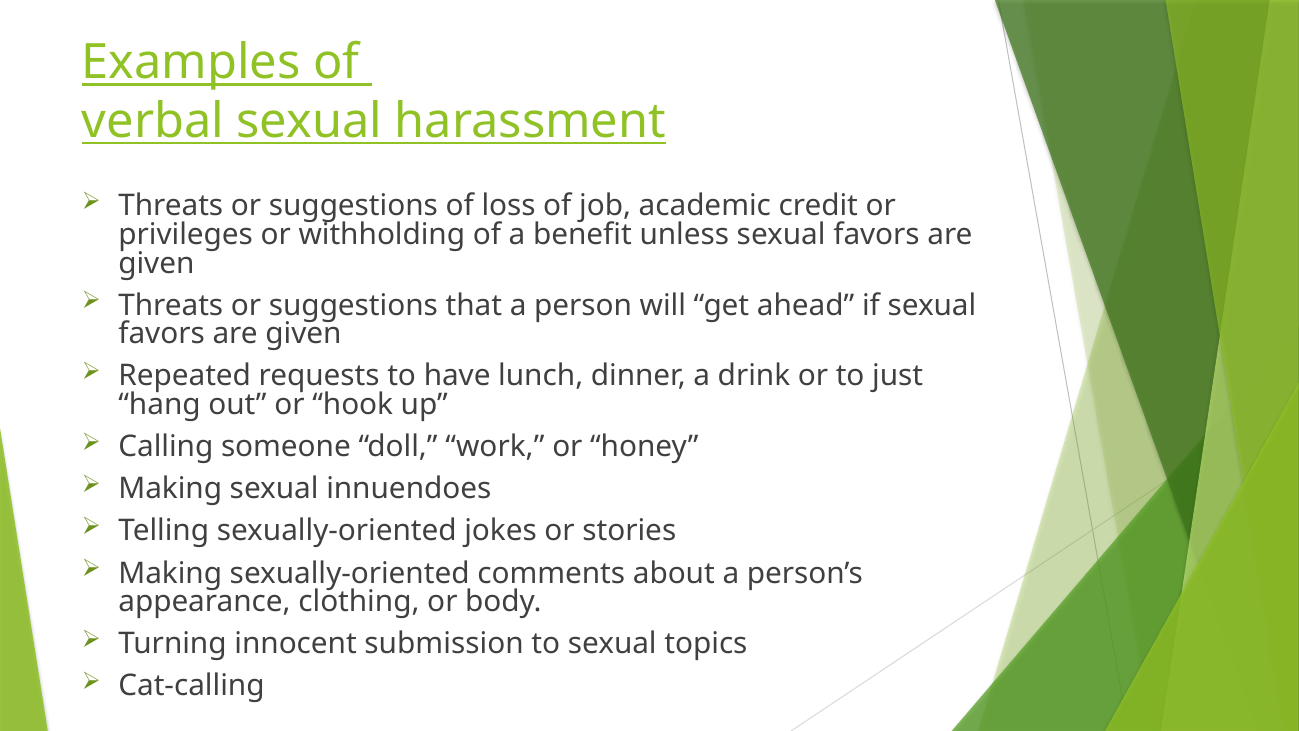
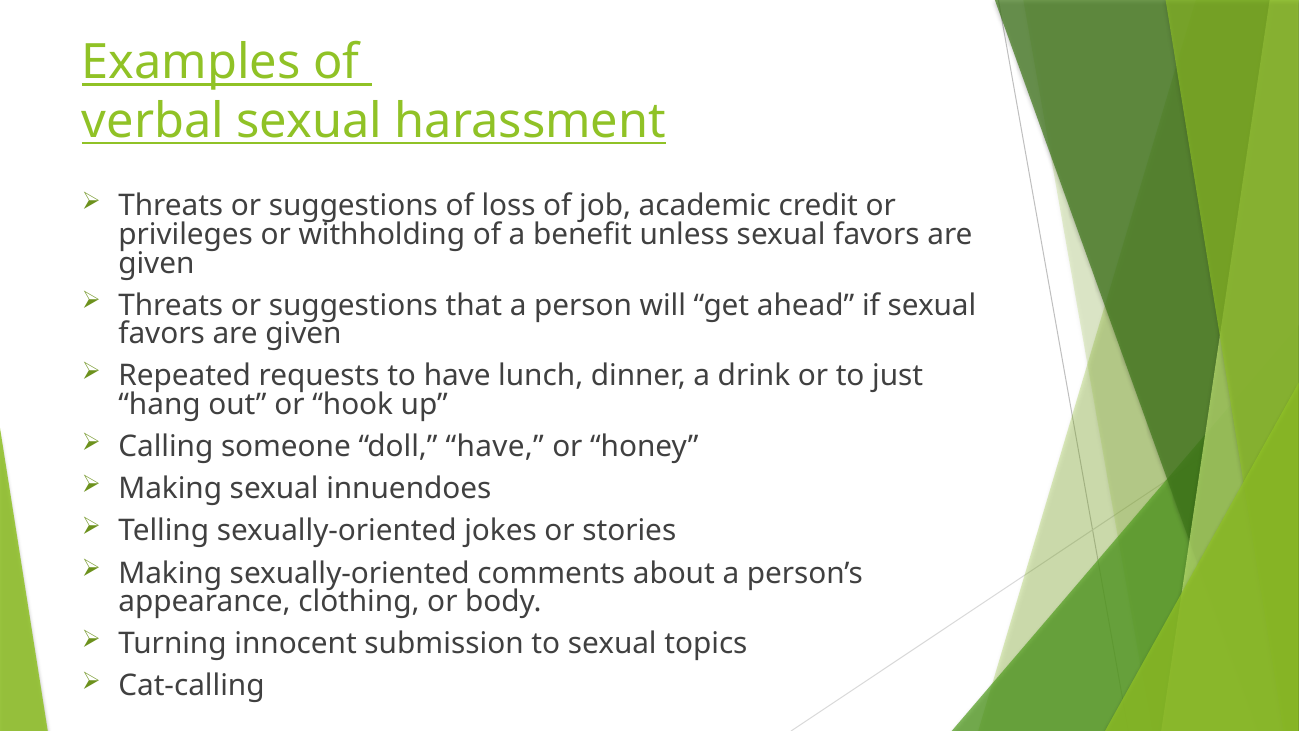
doll work: work -> have
